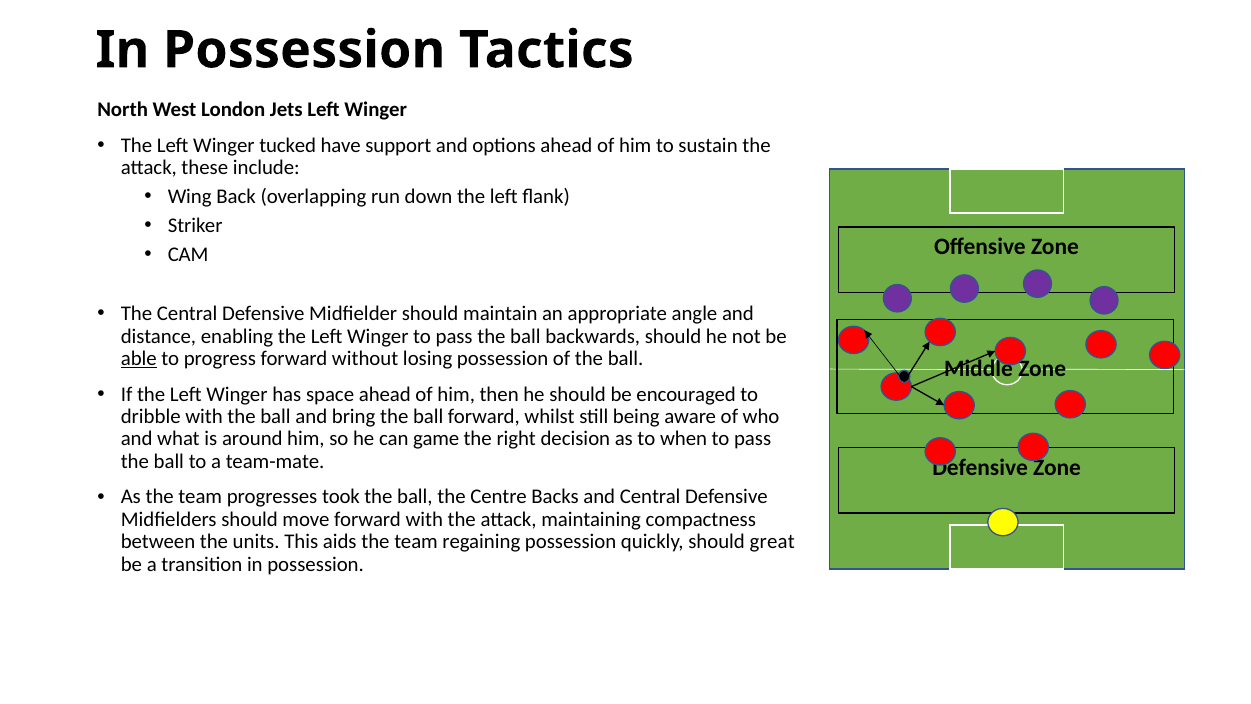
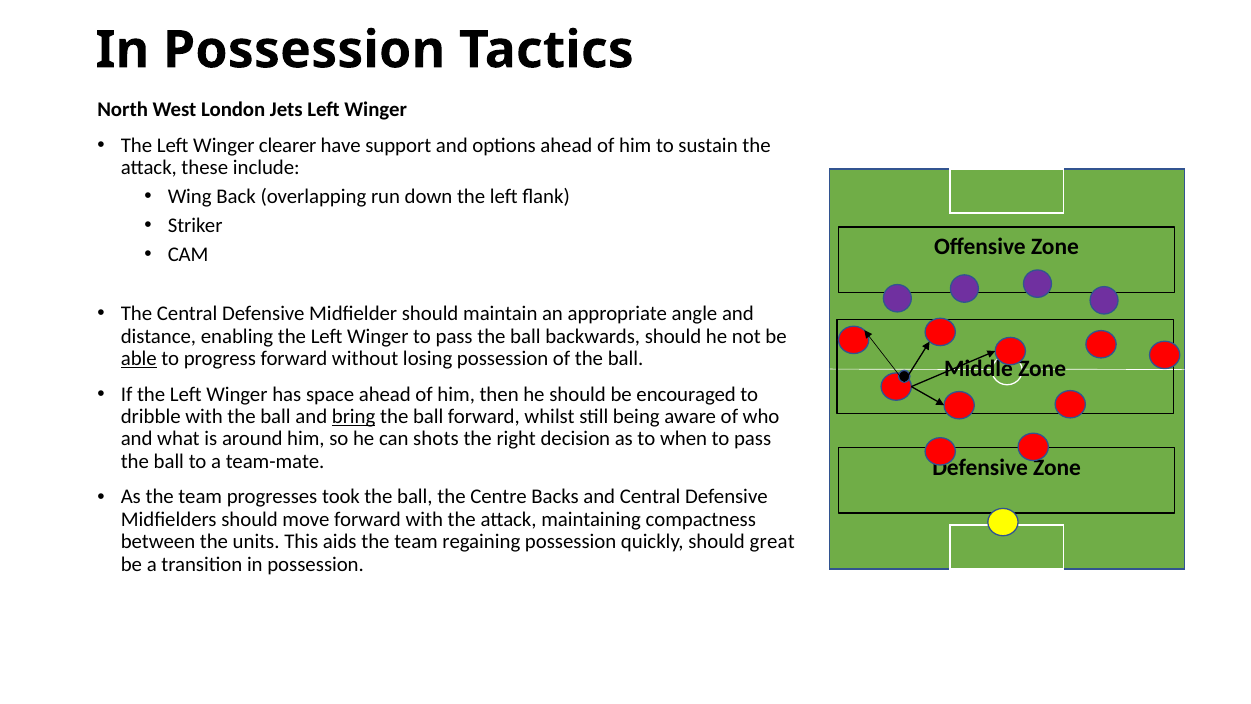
tucked: tucked -> clearer
bring underline: none -> present
game: game -> shots
